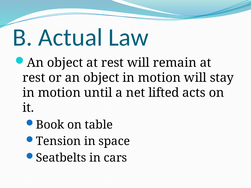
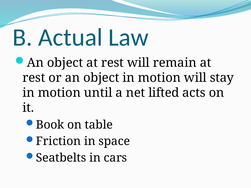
Tension: Tension -> Friction
